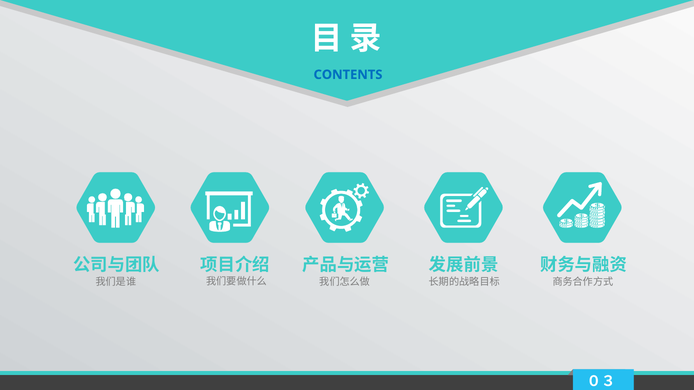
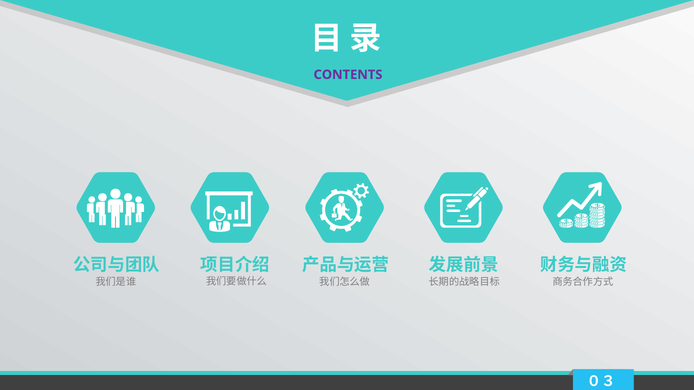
CONTENTS colour: blue -> purple
